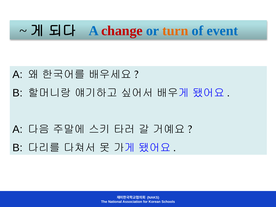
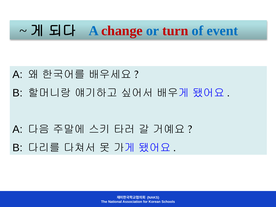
turn colour: orange -> red
